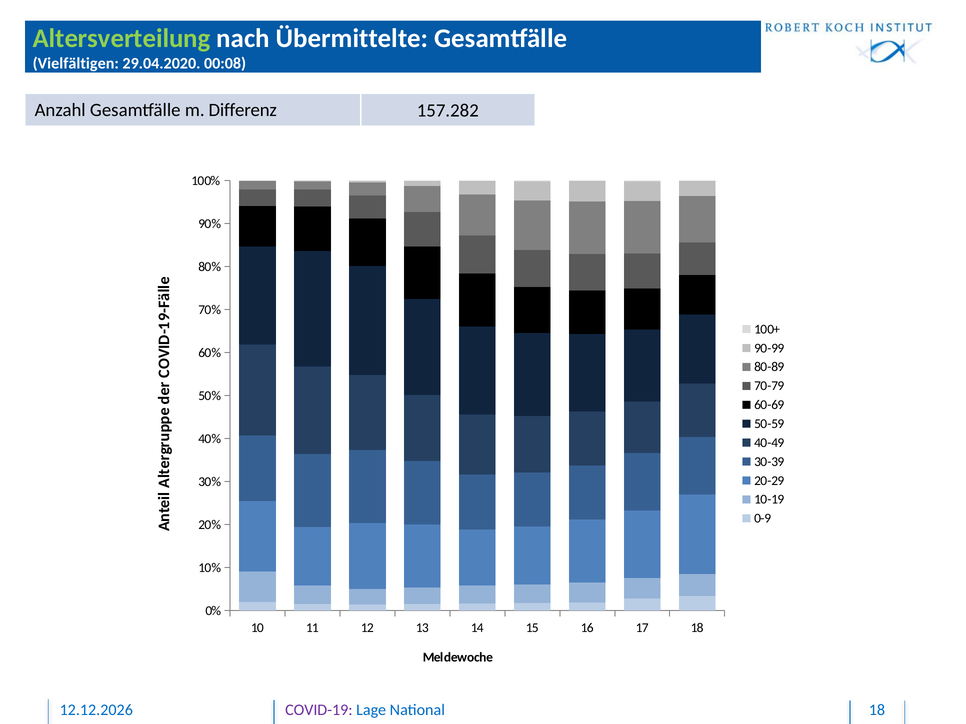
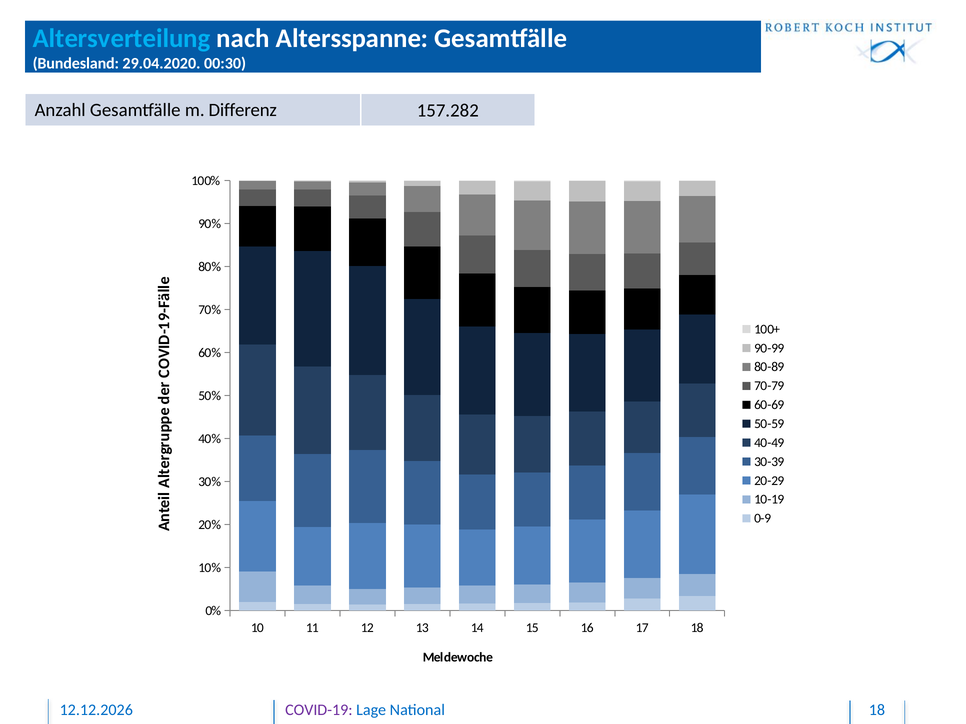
Altersverteilung colour: light green -> light blue
Übermittelte: Übermittelte -> Altersspanne
Vielfältigen: Vielfältigen -> Bundesland
00:08: 00:08 -> 00:30
